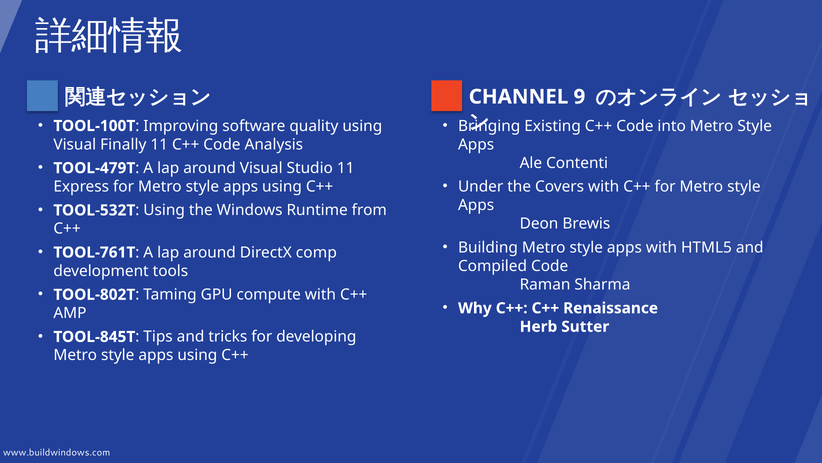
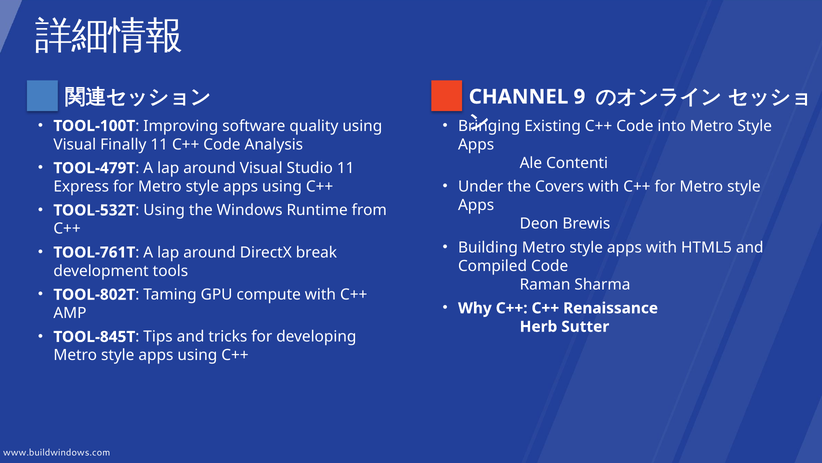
comp: comp -> break
